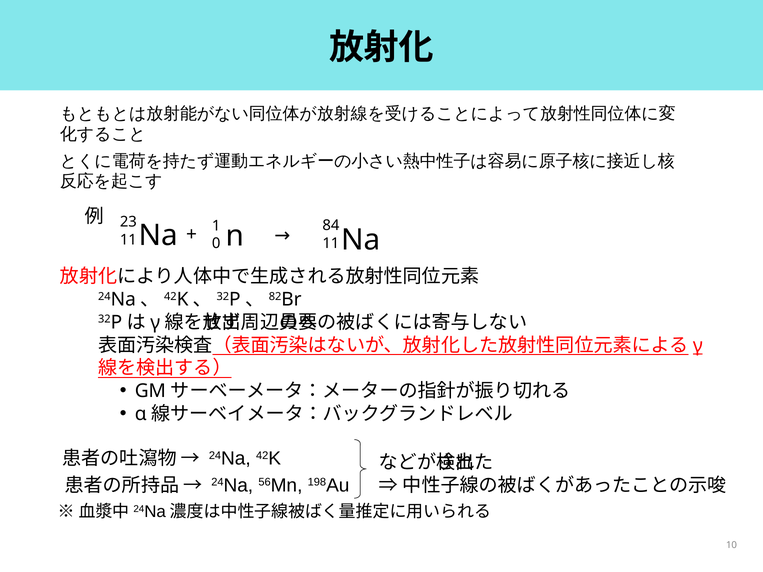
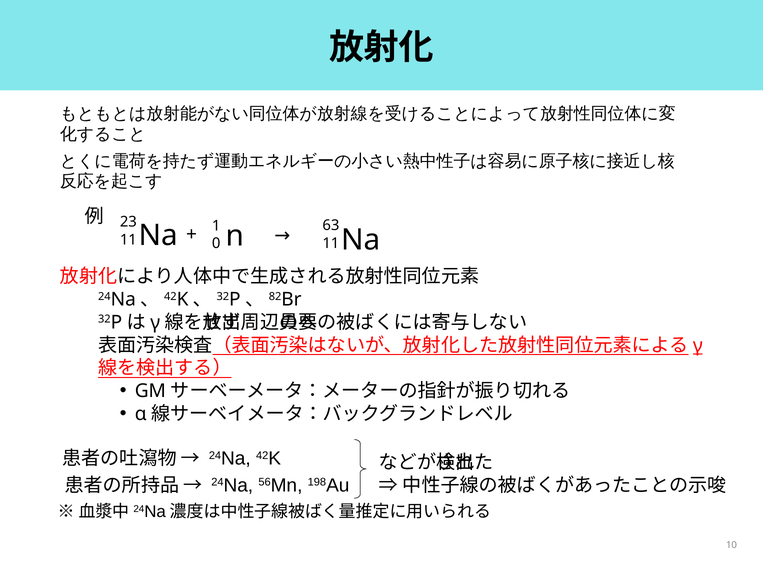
84: 84 -> 63
